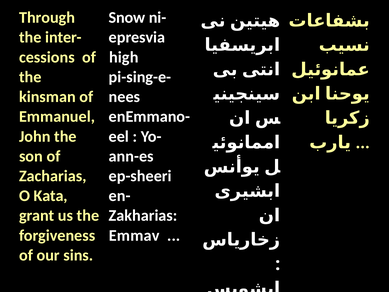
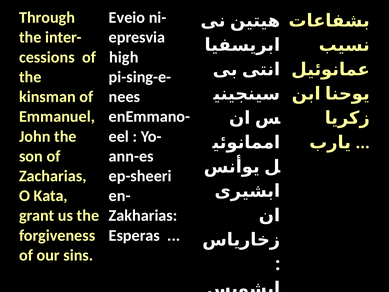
Snow: Snow -> Eveio
Emmav: Emmav -> Esperas
